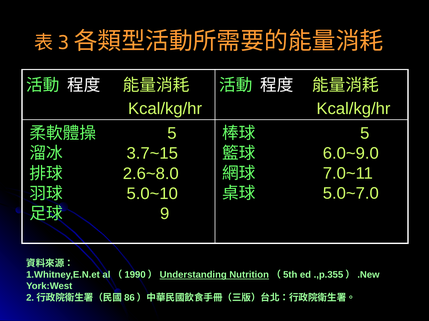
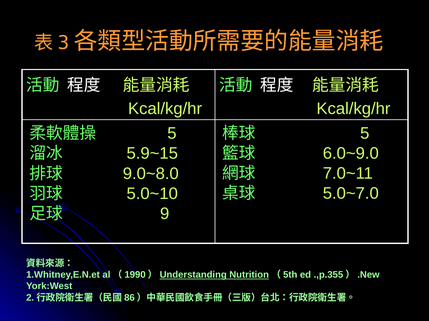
3.7~15: 3.7~15 -> 5.9~15
2.6~8.0: 2.6~8.0 -> 9.0~8.0
